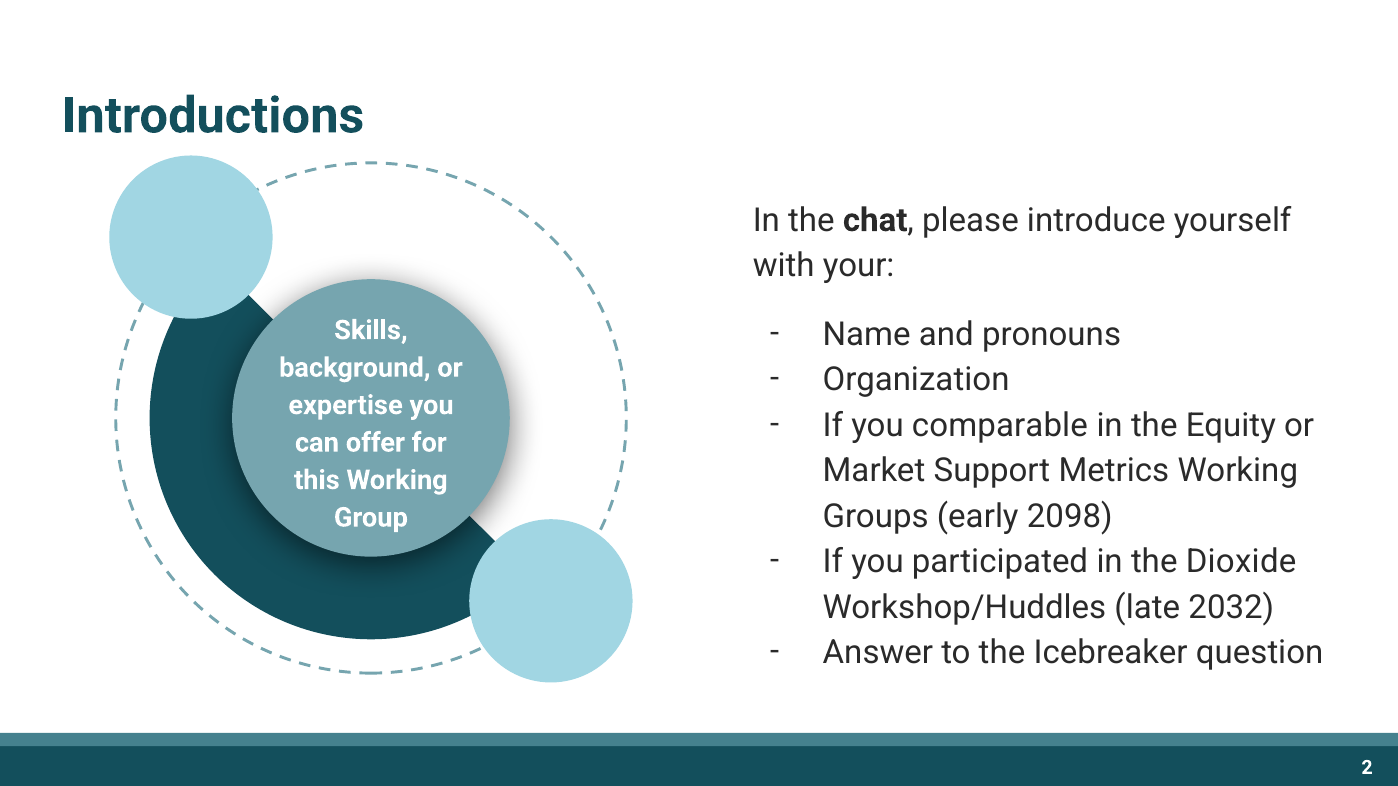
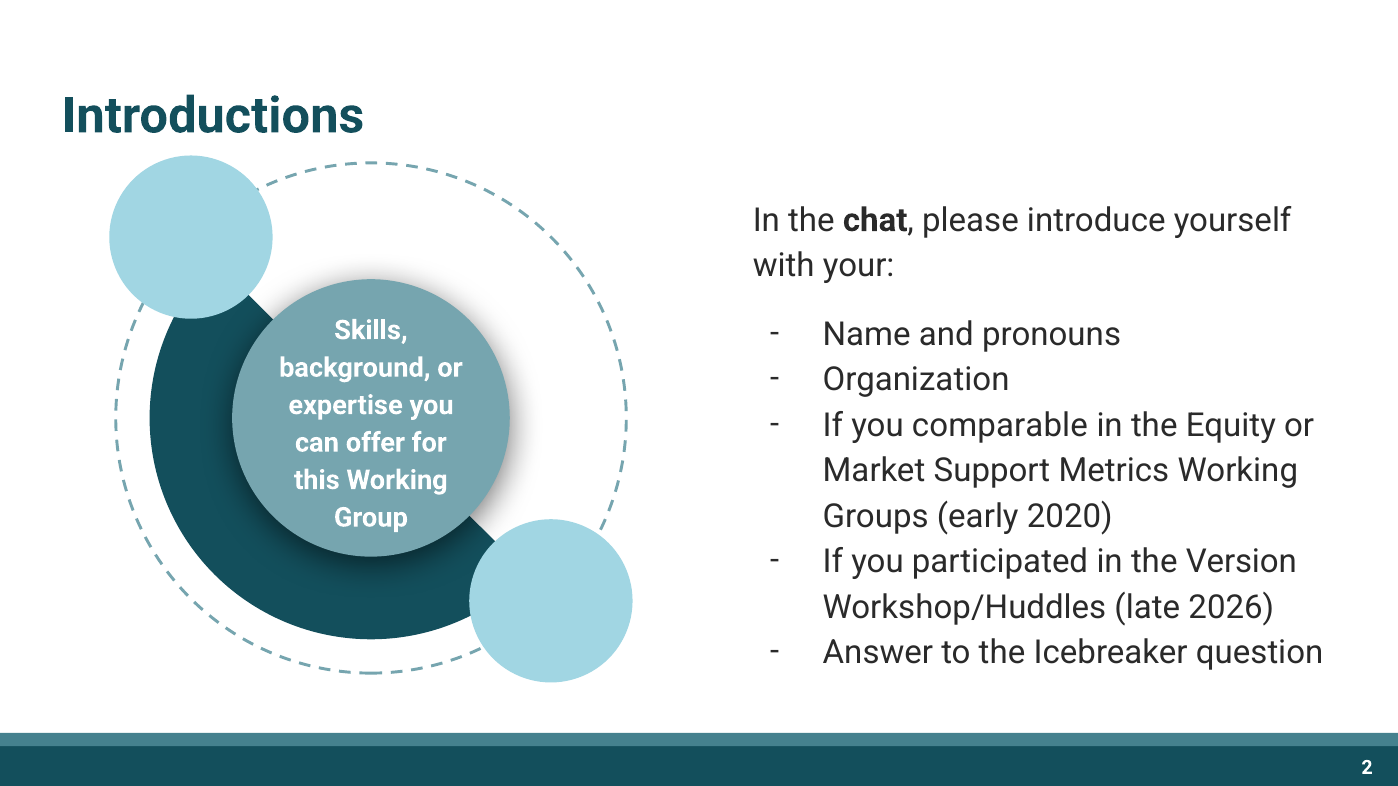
2098: 2098 -> 2020
Dioxide: Dioxide -> Version
2032: 2032 -> 2026
